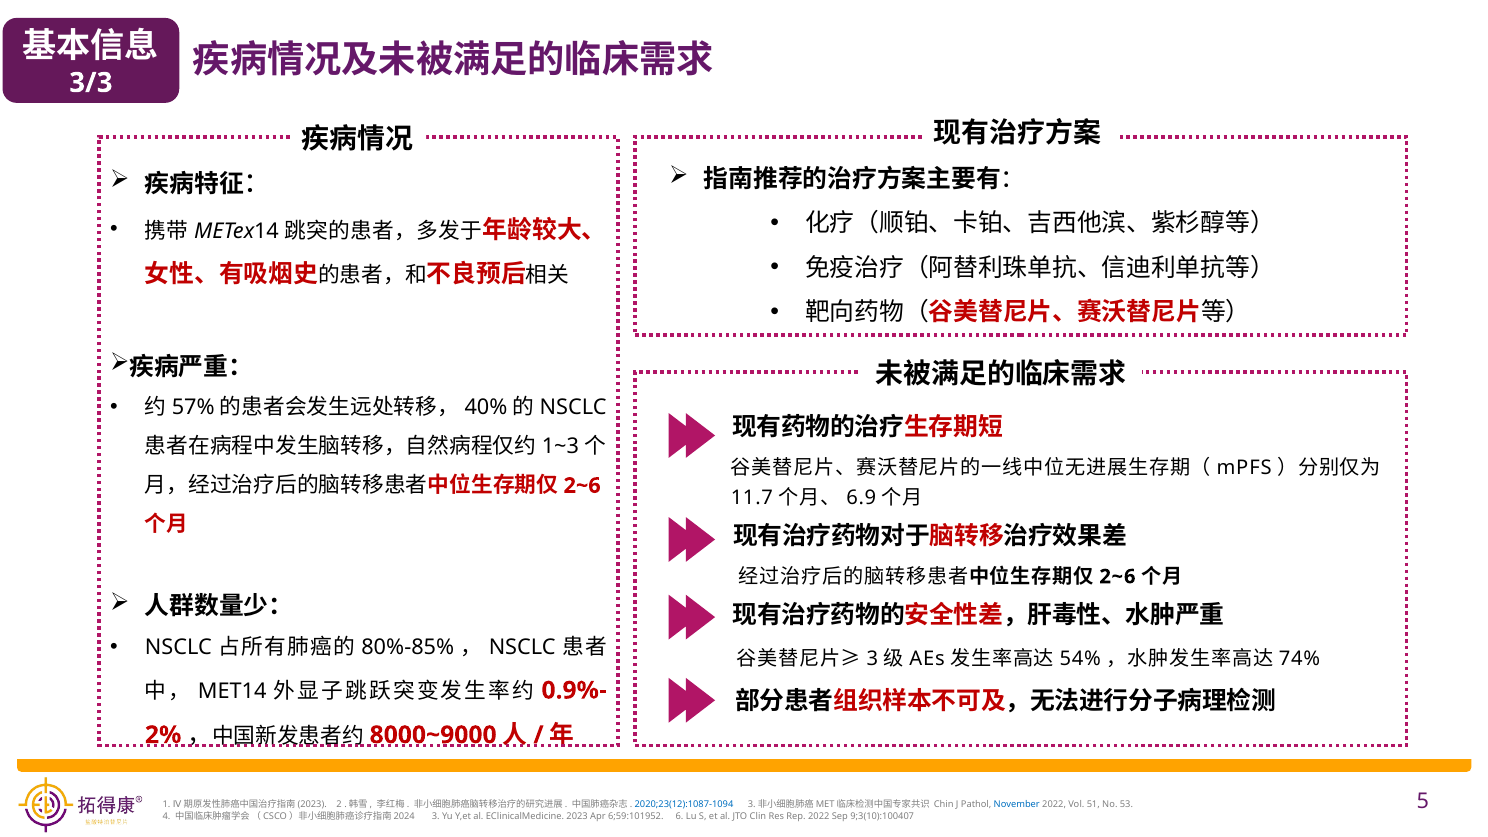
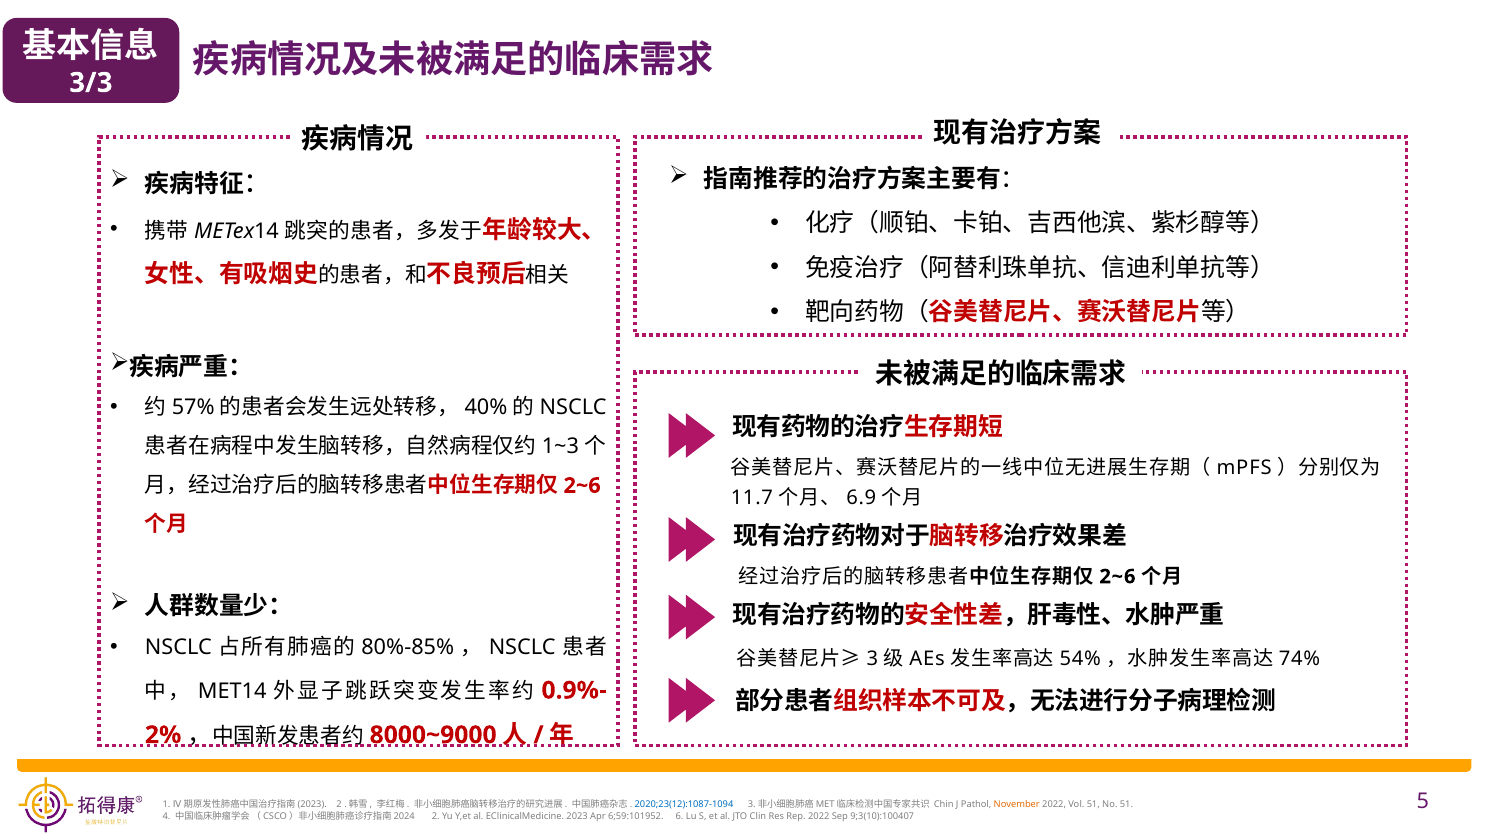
November colour: blue -> orange
No 53: 53 -> 51
3 at (436, 817): 3 -> 2
